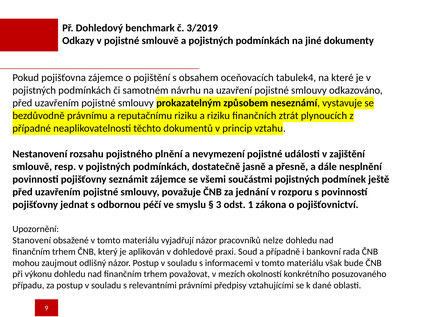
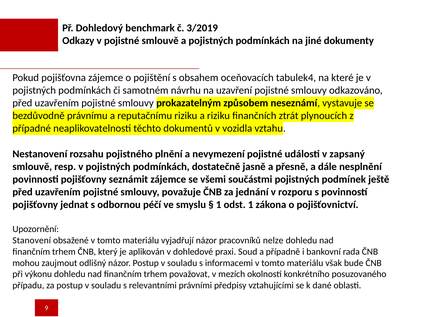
princip: princip -> vozidla
zajištění: zajištění -> zapsaný
3 at (219, 204): 3 -> 1
